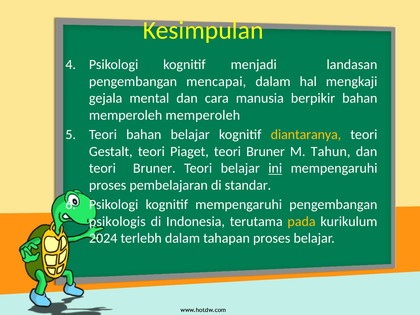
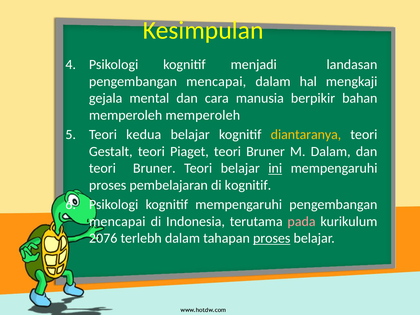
Teori bahan: bahan -> kedua
M Tahun: Tahun -> Dalam
di standar: standar -> kognitif
psikologis at (117, 221): psikologis -> mencapai
pada colour: yellow -> pink
2024: 2024 -> 2076
proses at (272, 238) underline: none -> present
